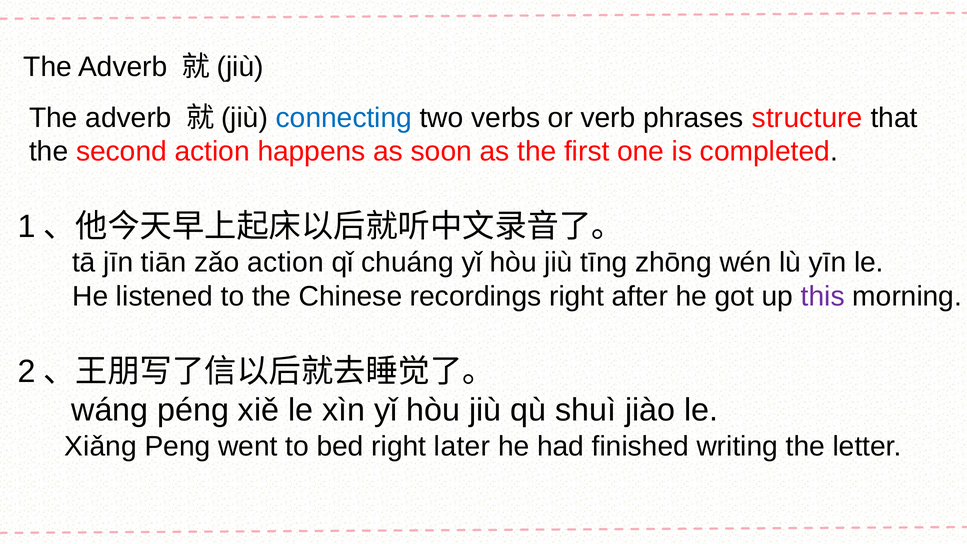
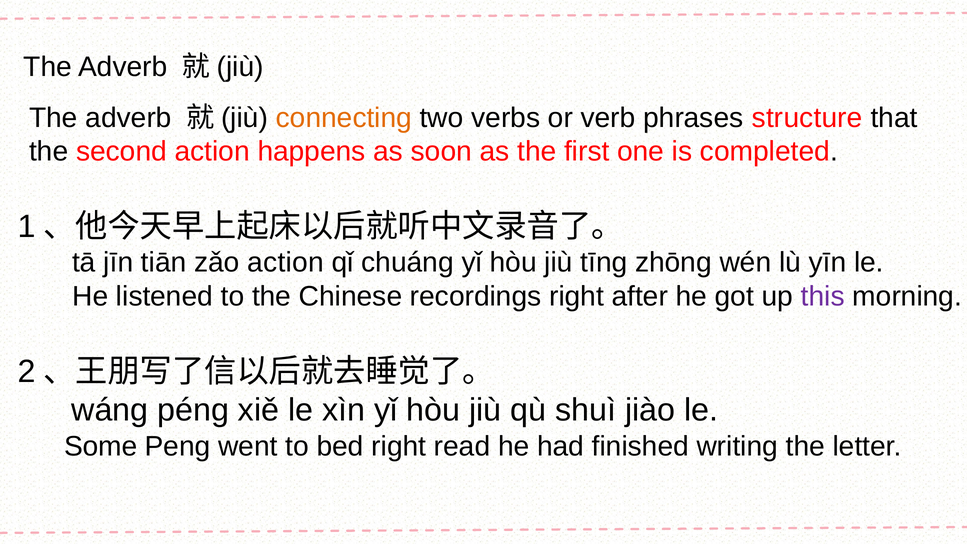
connecting colour: blue -> orange
Xiǎng: Xiǎng -> Some
later: later -> read
